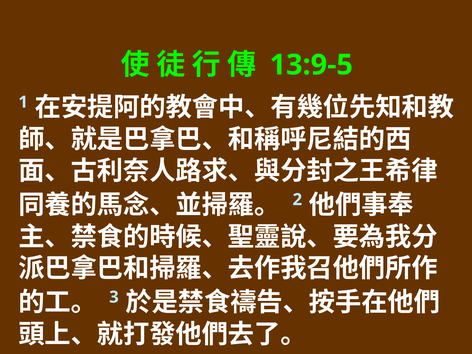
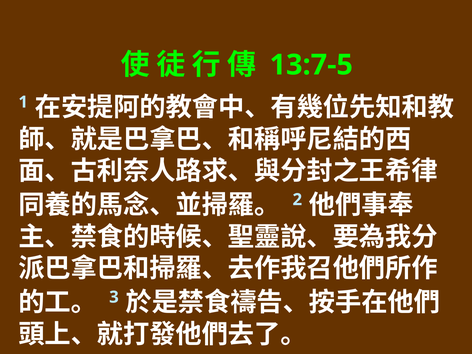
13:9-5: 13:9-5 -> 13:7-5
